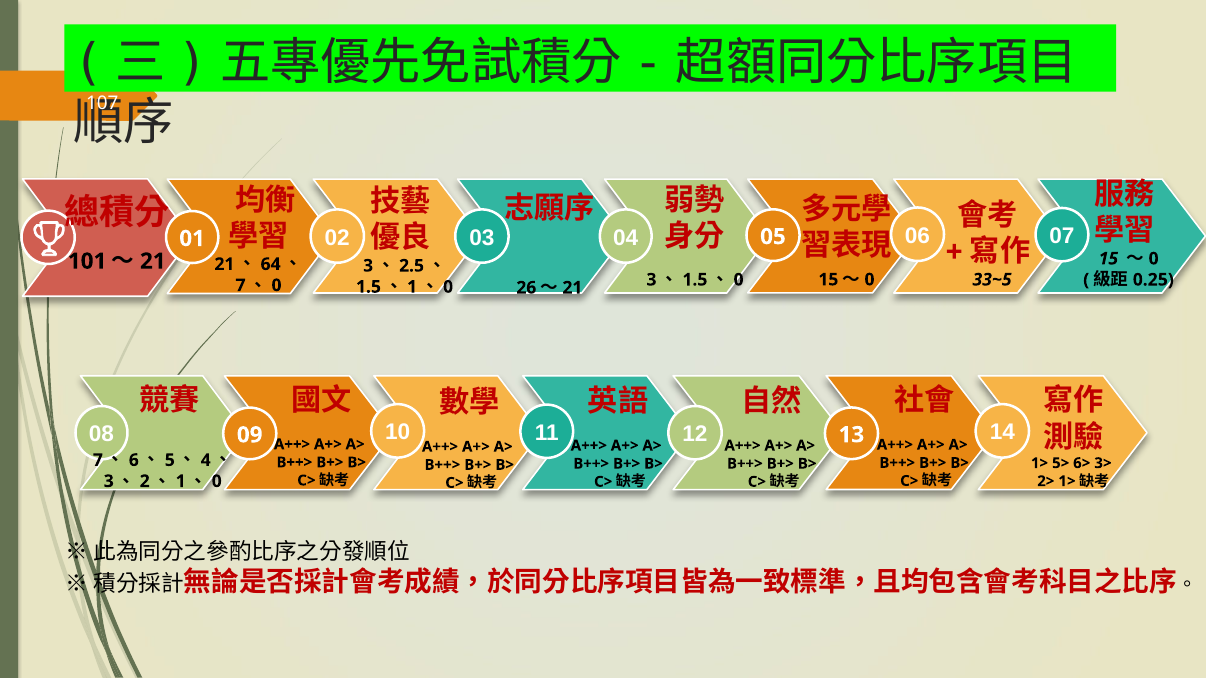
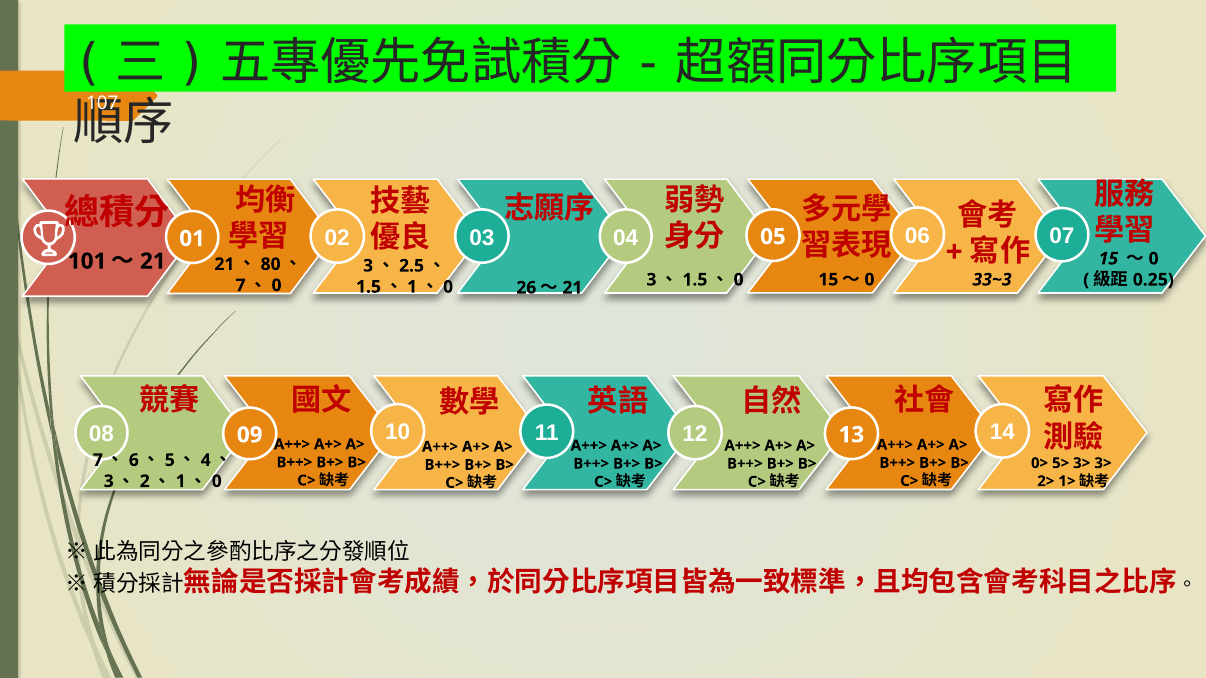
64: 64 -> 80
33~5: 33~5 -> 33~3
1> at (1040, 463): 1> -> 0>
5> 6>: 6> -> 3>
